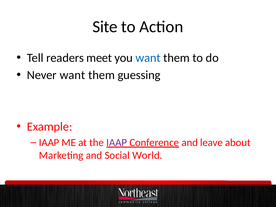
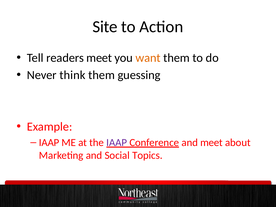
want at (148, 58) colour: blue -> orange
Never want: want -> think
and leave: leave -> meet
World: World -> Topics
